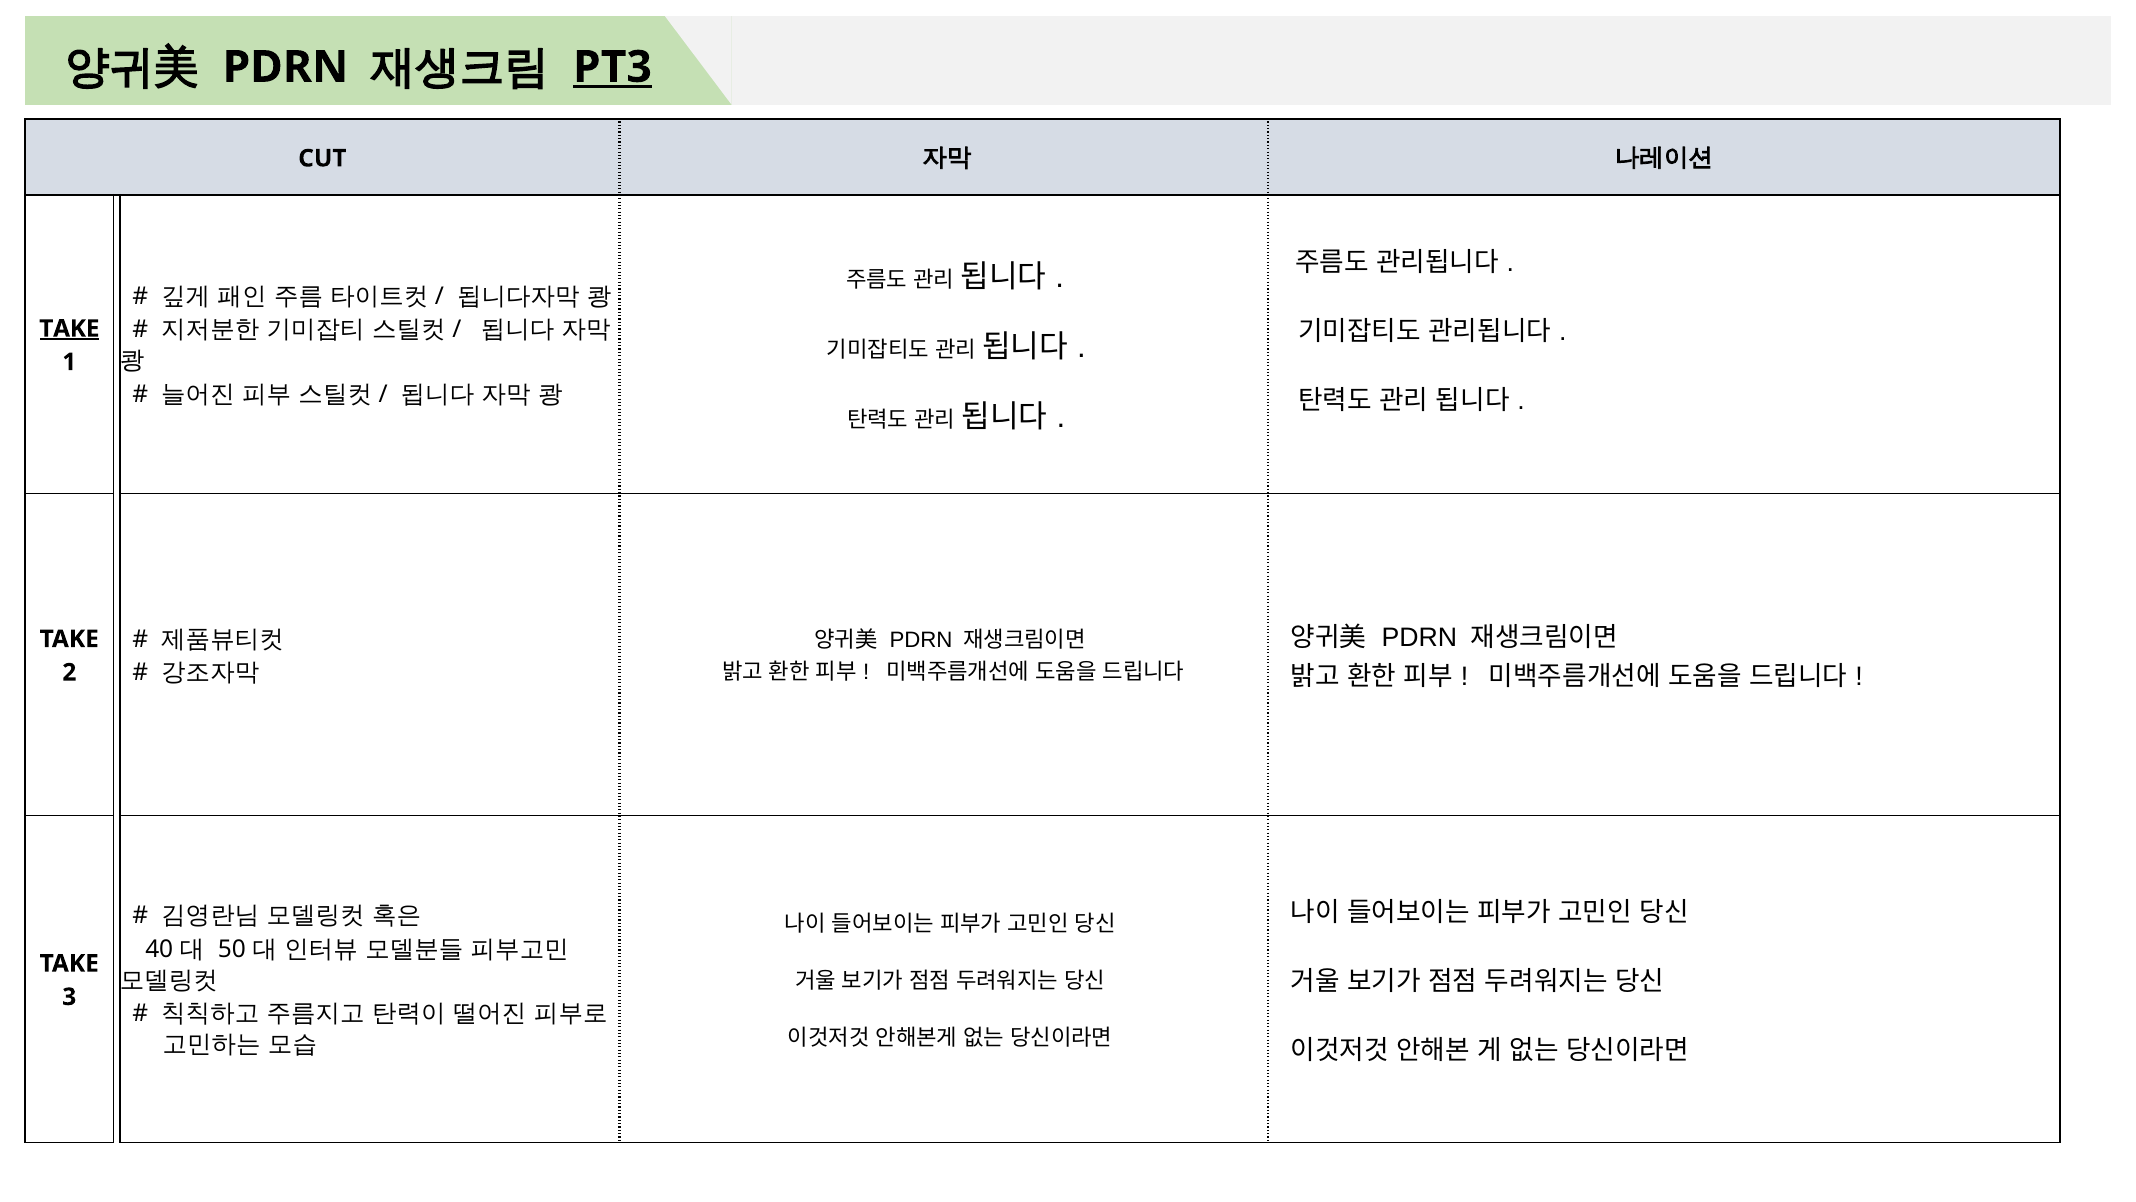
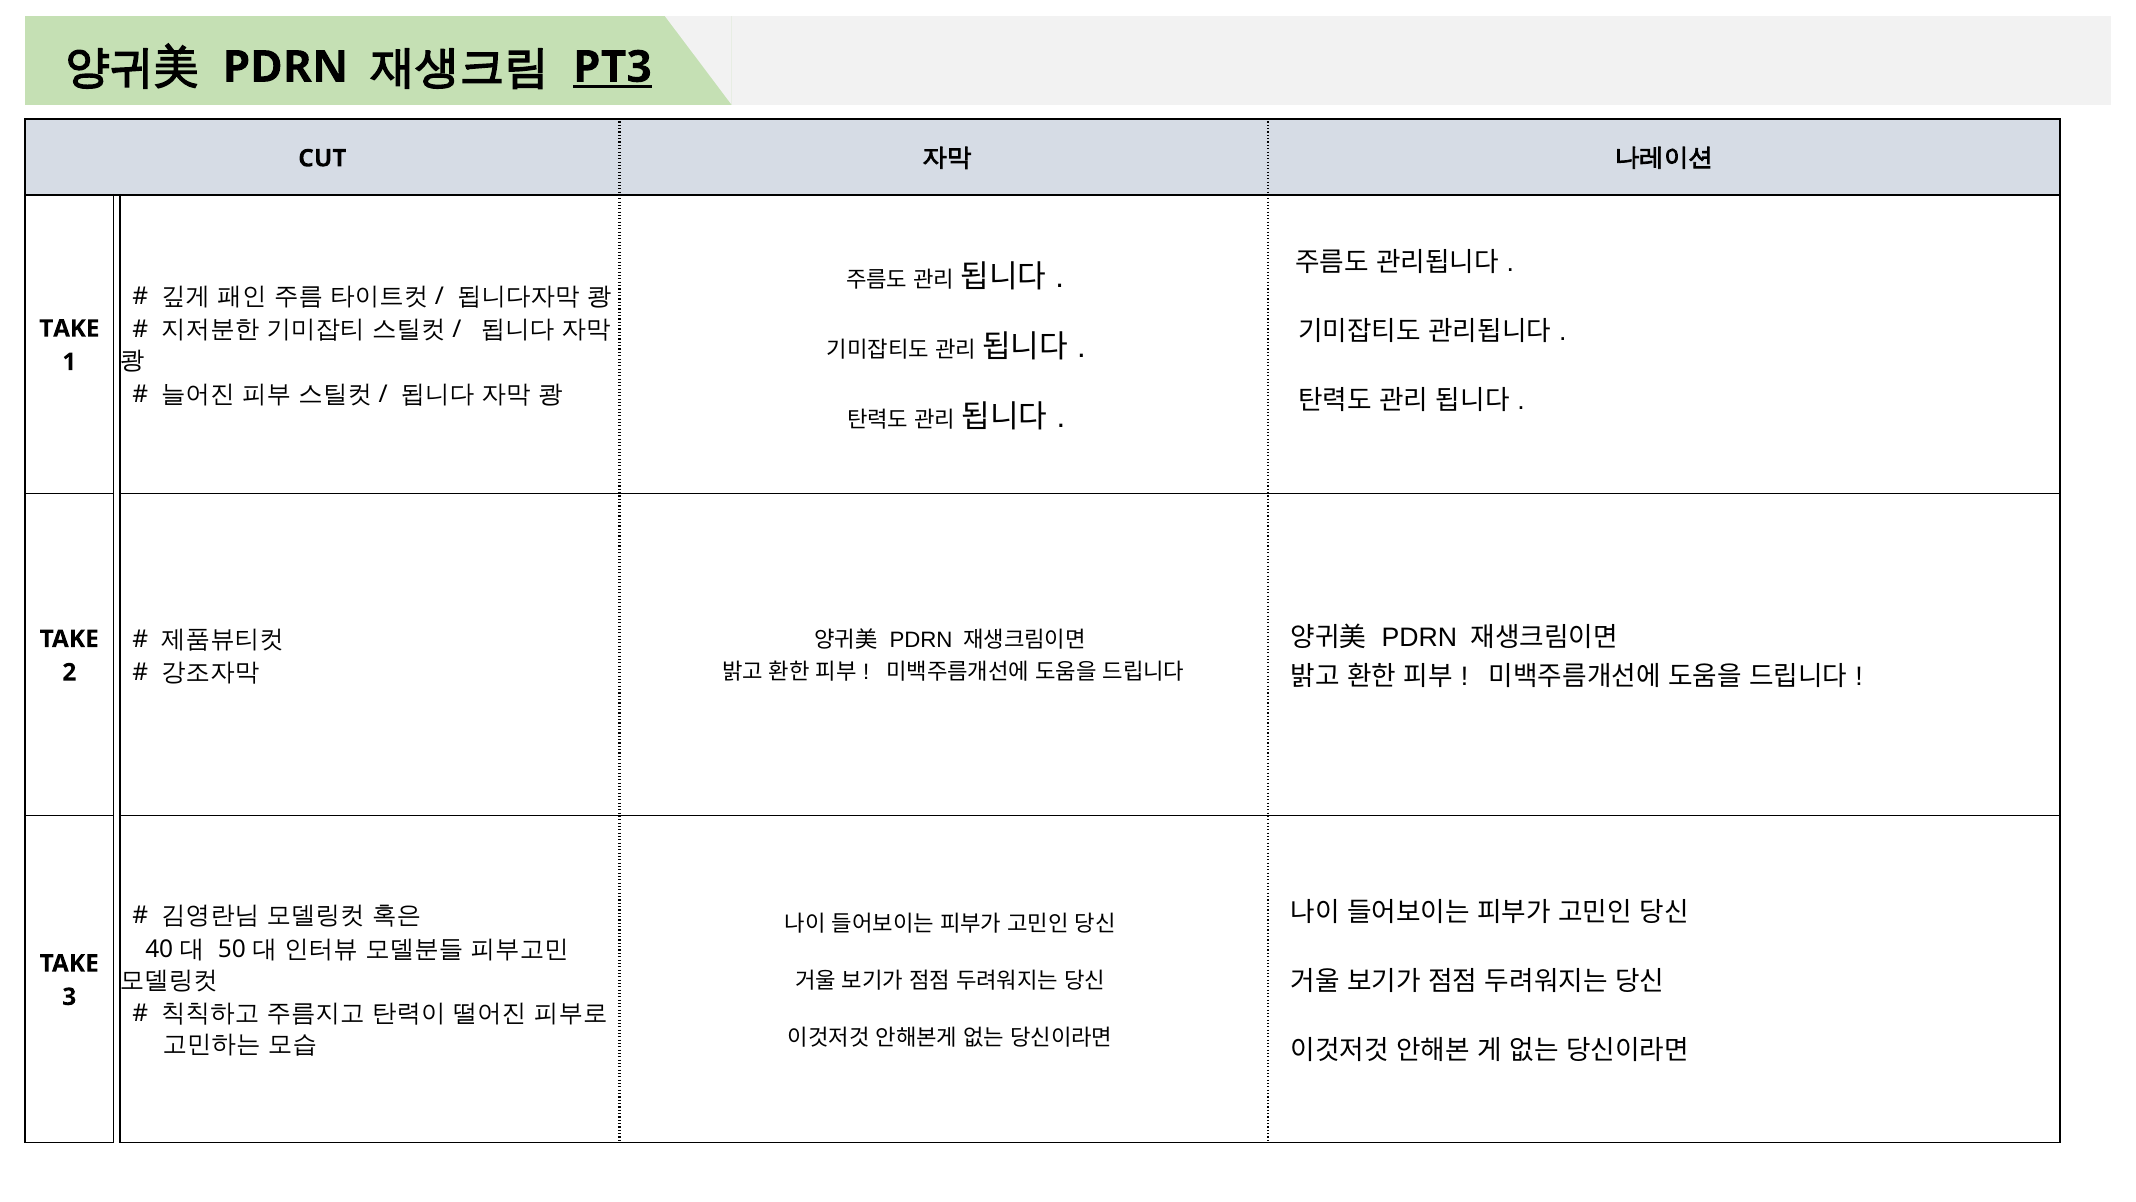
TAKE at (69, 329) underline: present -> none
